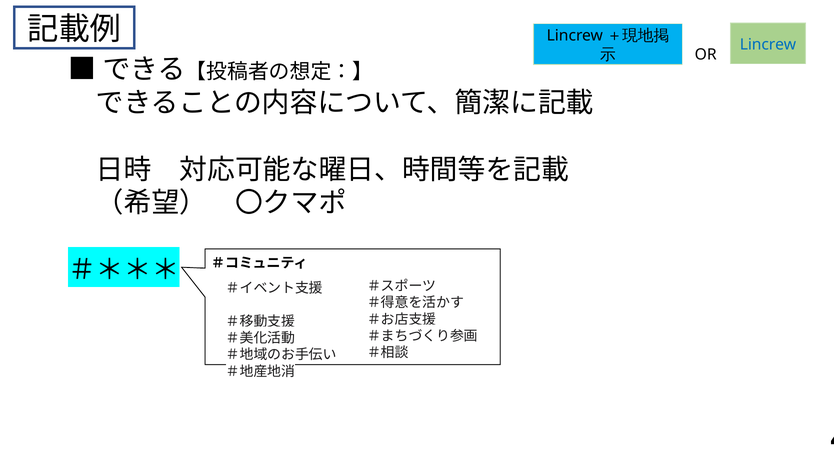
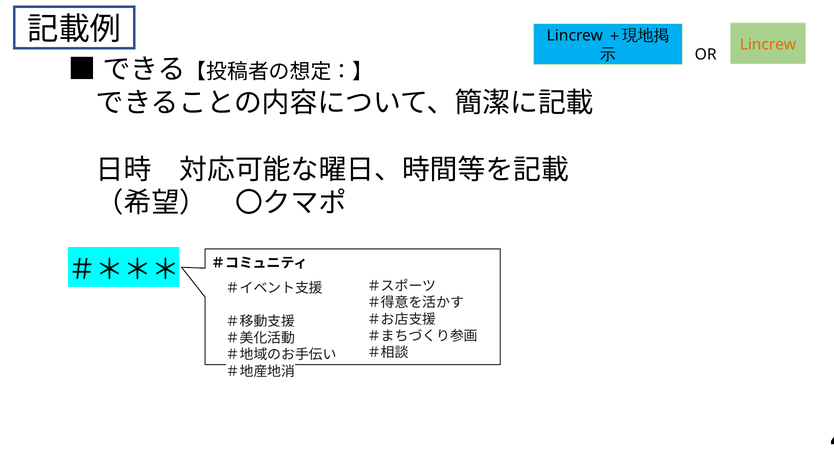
Lincrew colour: blue -> orange
